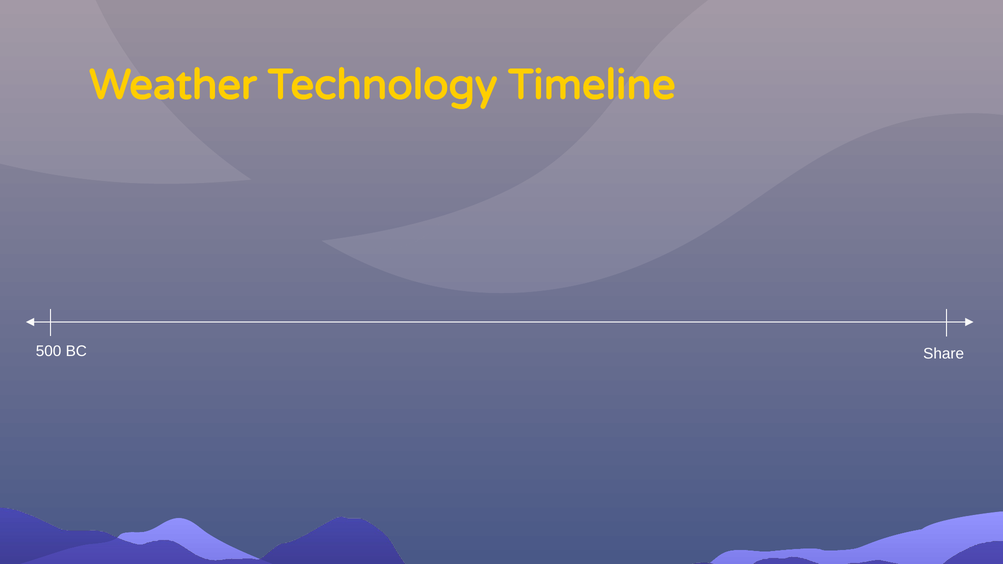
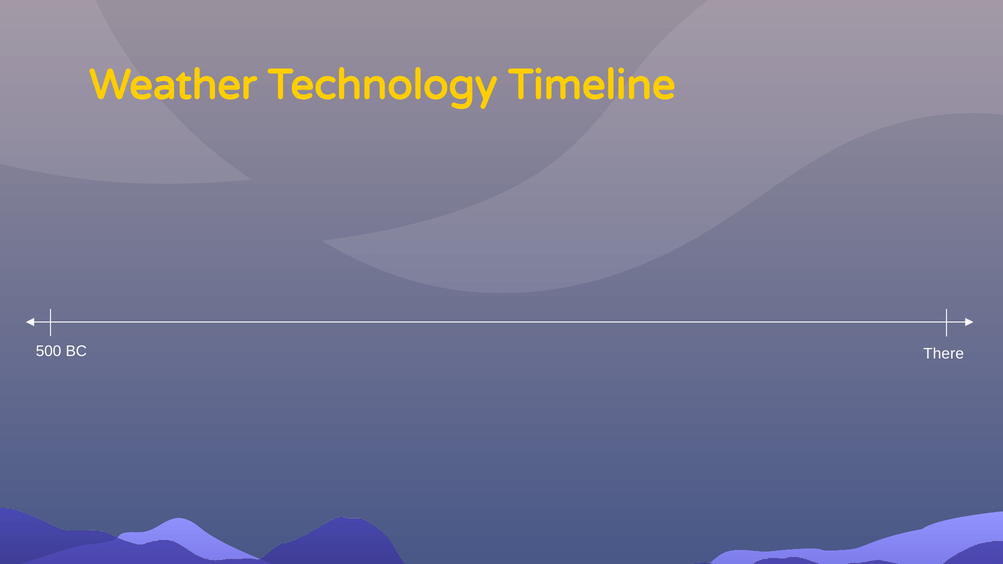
Share: Share -> There
